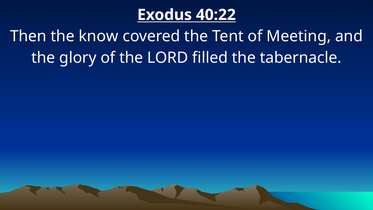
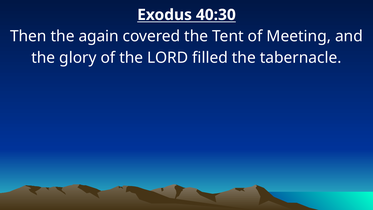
40:22: 40:22 -> 40:30
know: know -> again
